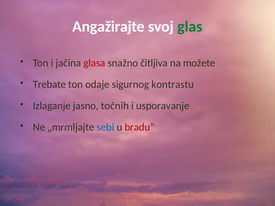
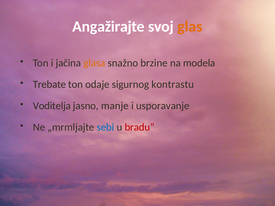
glas colour: green -> orange
glasa colour: red -> orange
čitljiva: čitljiva -> brzine
možete: možete -> modela
Izlaganje: Izlaganje -> Voditelja
točnih: točnih -> manje
